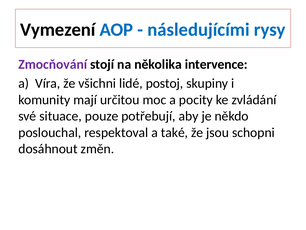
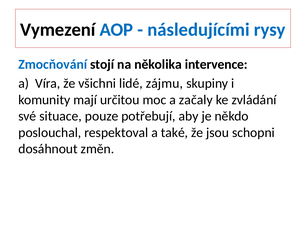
Zmocňování colour: purple -> blue
postoj: postoj -> zájmu
pocity: pocity -> začaly
